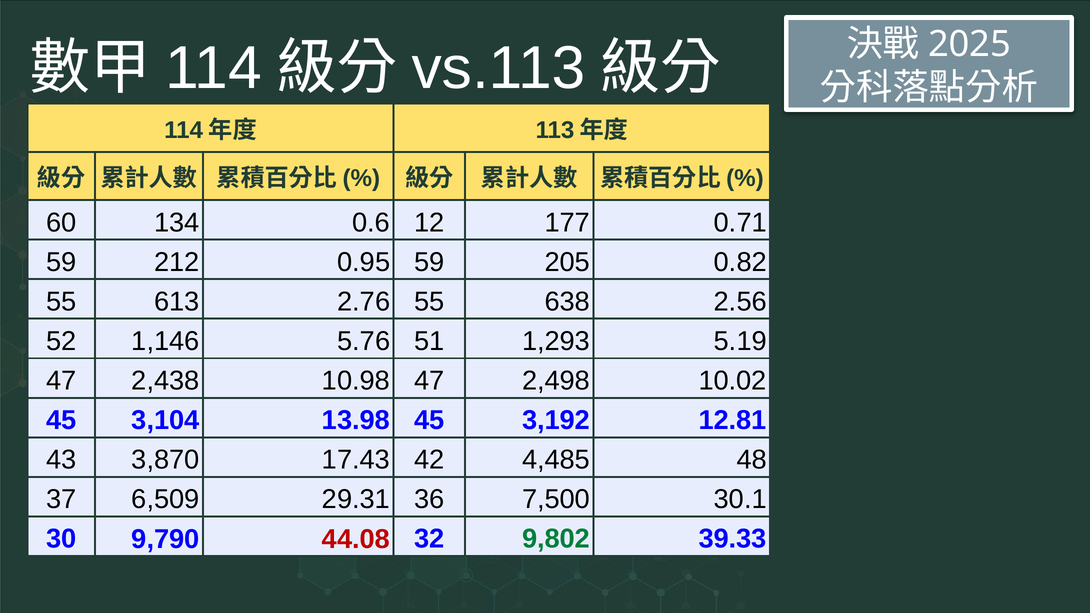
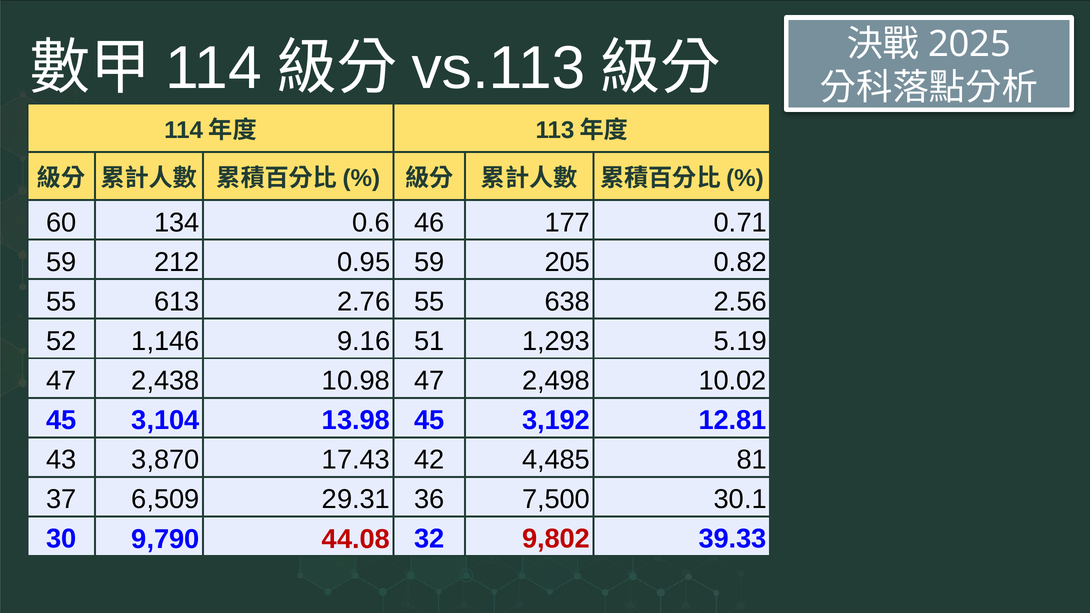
12: 12 -> 46
5.76: 5.76 -> 9.16
48: 48 -> 81
9,802 colour: green -> red
